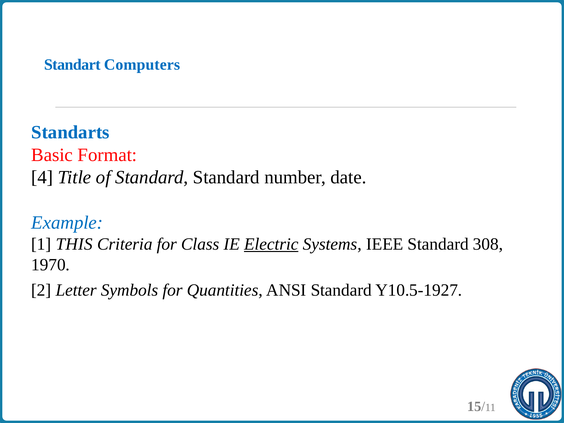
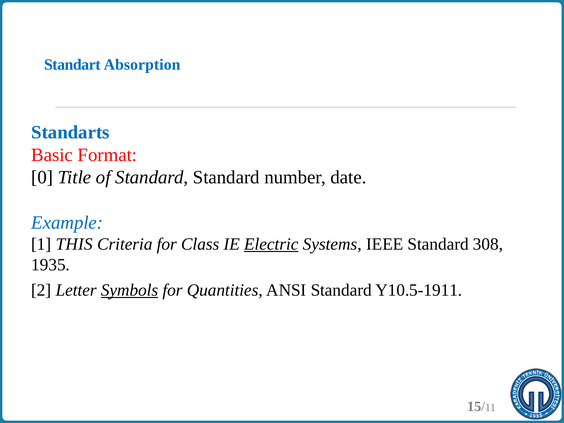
Computers: Computers -> Absorption
4: 4 -> 0
1970: 1970 -> 1935
Symbols underline: none -> present
Y10.5-1927: Y10.5-1927 -> Y10.5-1911
